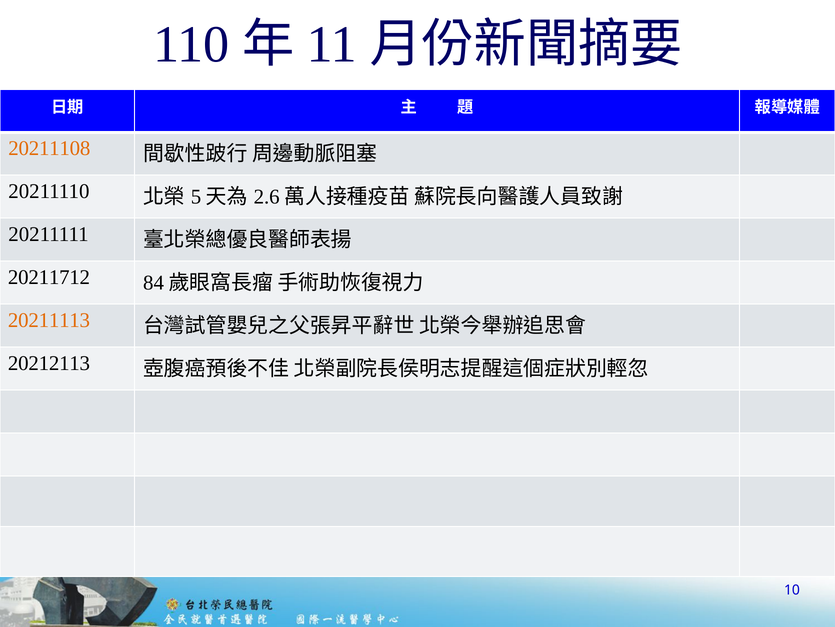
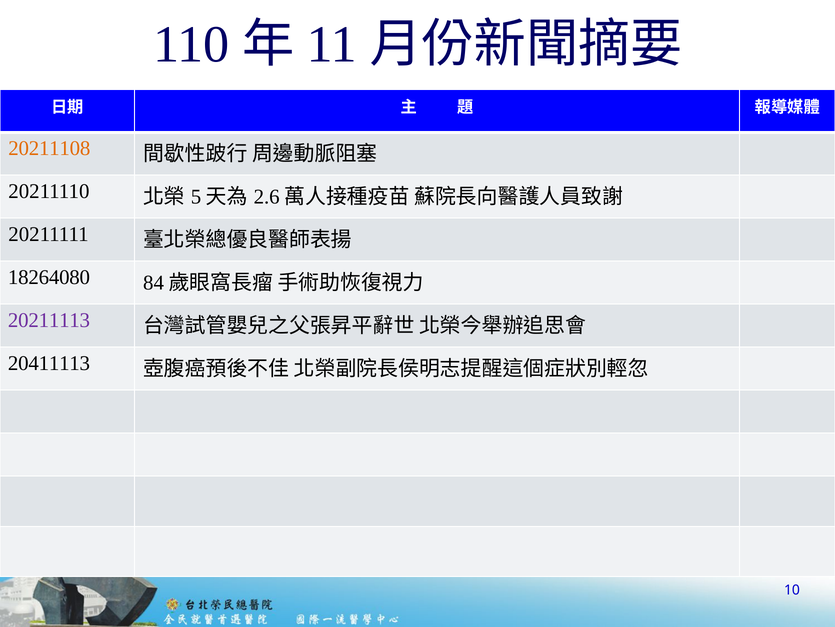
20211712: 20211712 -> 18264080
20211113 colour: orange -> purple
20212113: 20212113 -> 20411113
